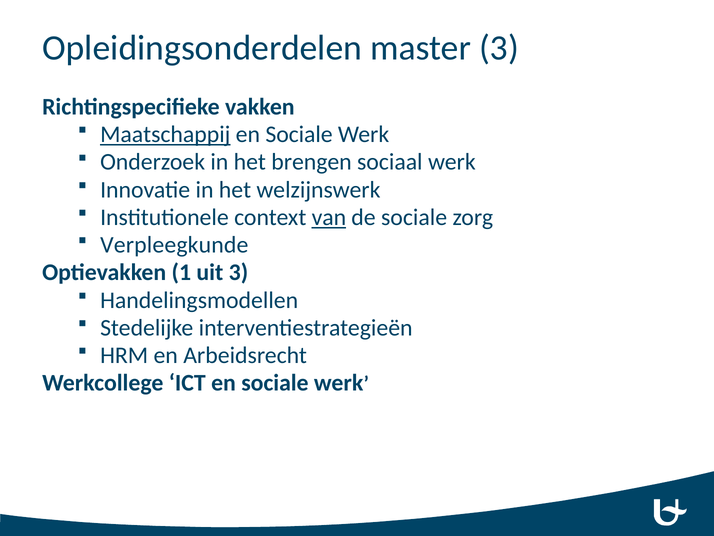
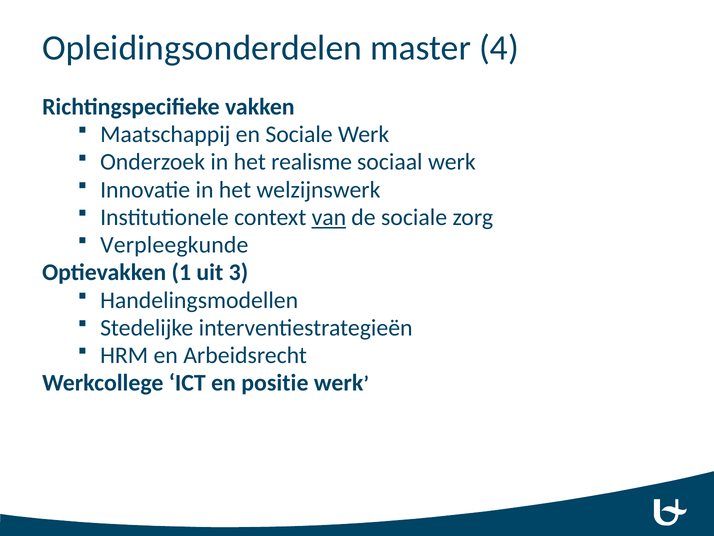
master 3: 3 -> 4
Maatschappij underline: present -> none
brengen: brengen -> realisme
ICT en sociale: sociale -> positie
